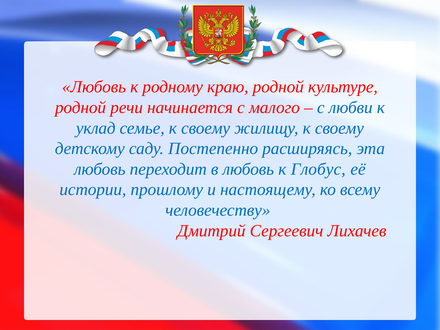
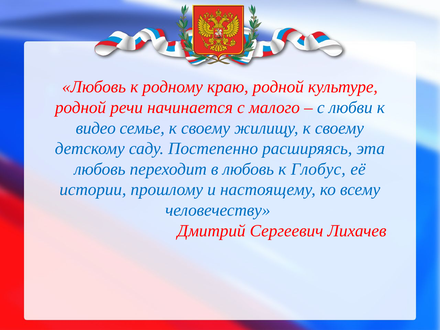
уклад: уклад -> видео
